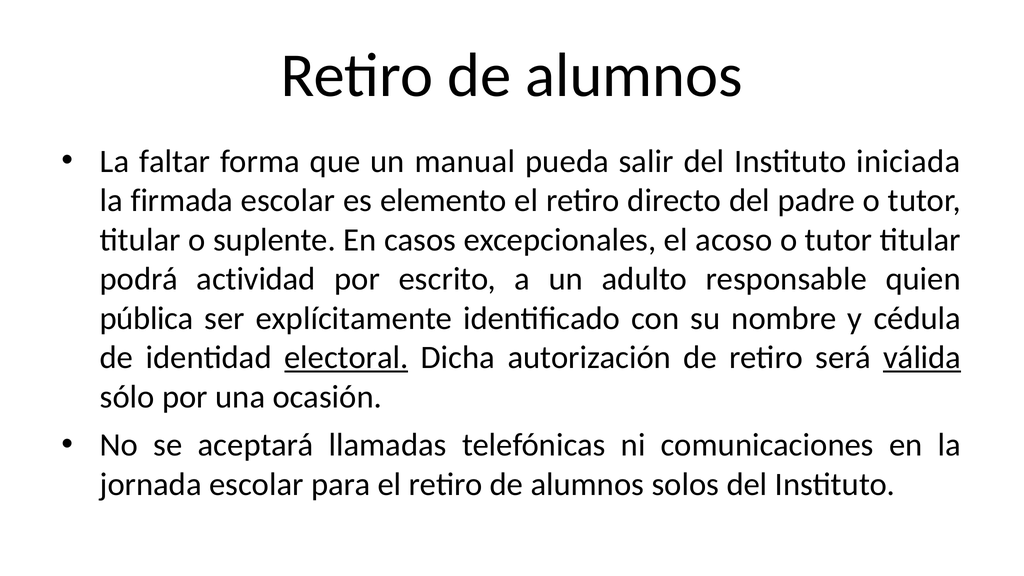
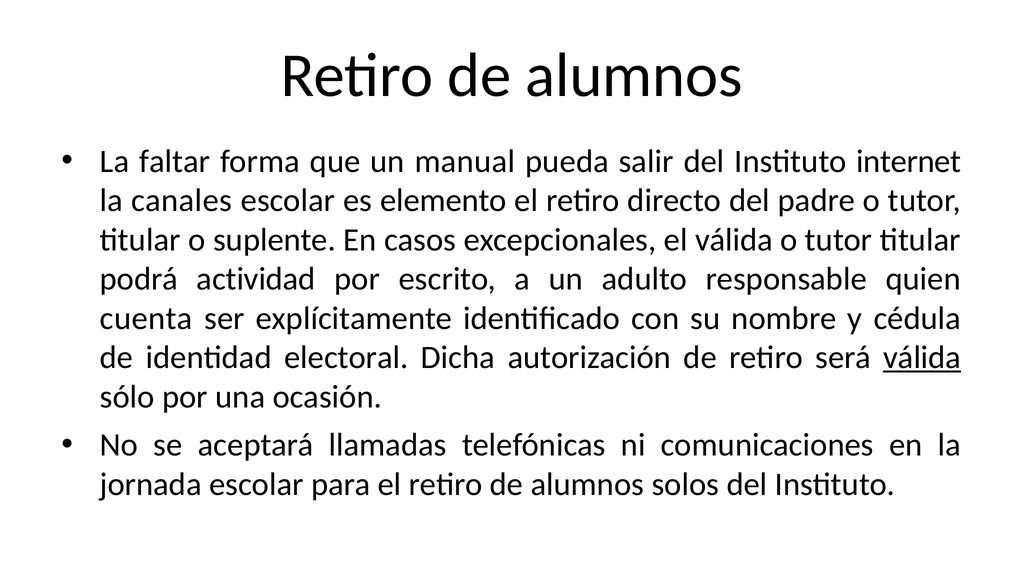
iniciada: iniciada -> internet
firmada: firmada -> canales
el acoso: acoso -> válida
pública: pública -> cuenta
electoral underline: present -> none
